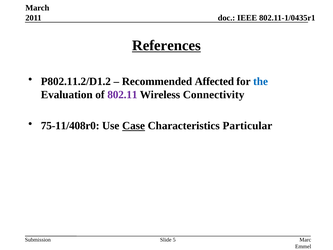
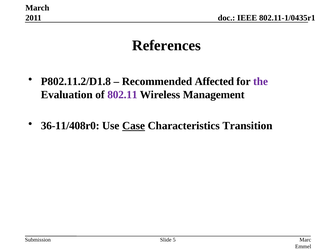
References underline: present -> none
P802.11.2/D1.2: P802.11.2/D1.2 -> P802.11.2/D1.8
the colour: blue -> purple
Connectivity: Connectivity -> Management
75-11/408r0: 75-11/408r0 -> 36-11/408r0
Particular: Particular -> Transition
